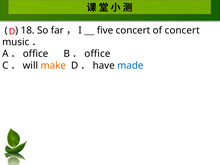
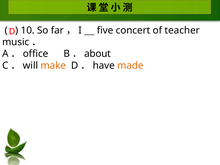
18: 18 -> 10
of concert: concert -> teacher
office at (97, 54): office -> about
made colour: blue -> orange
